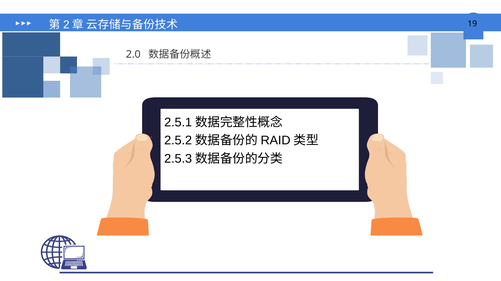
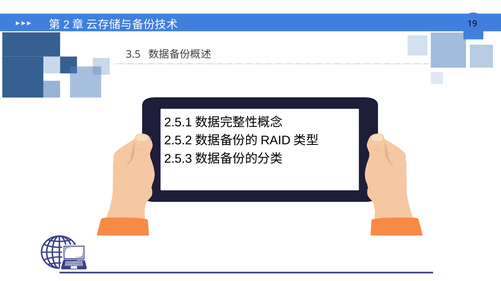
2.0: 2.0 -> 3.5
